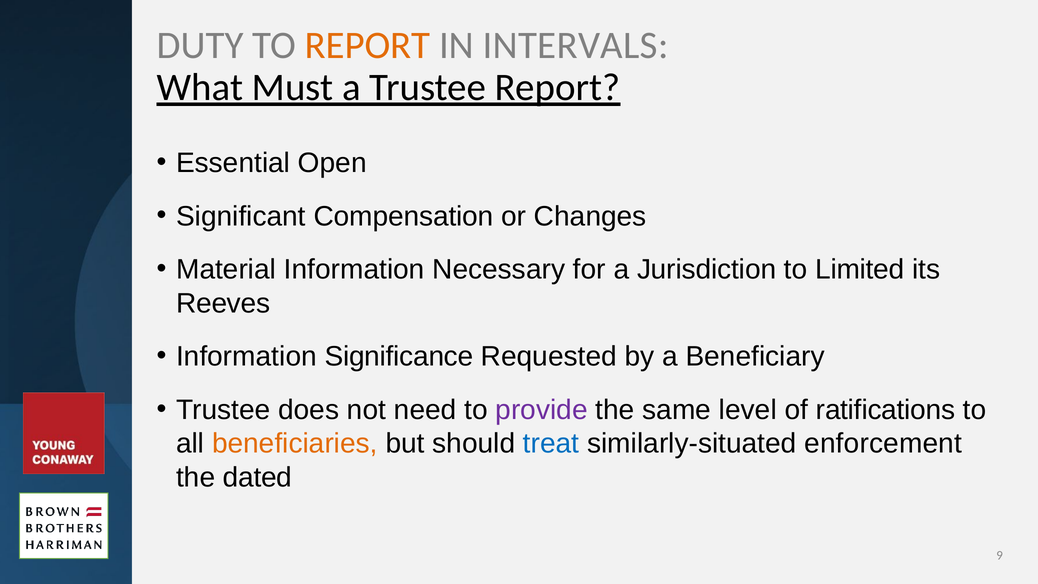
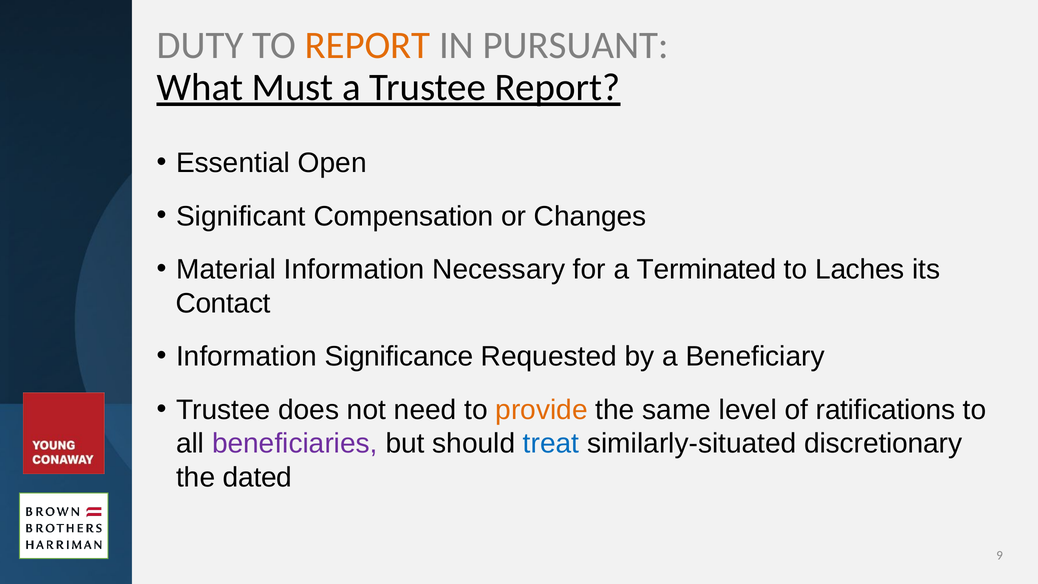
INTERVALS: INTERVALS -> PURSUANT
Jurisdiction: Jurisdiction -> Terminated
Limited: Limited -> Laches
Reeves: Reeves -> Contact
provide colour: purple -> orange
beneficiaries colour: orange -> purple
enforcement: enforcement -> discretionary
